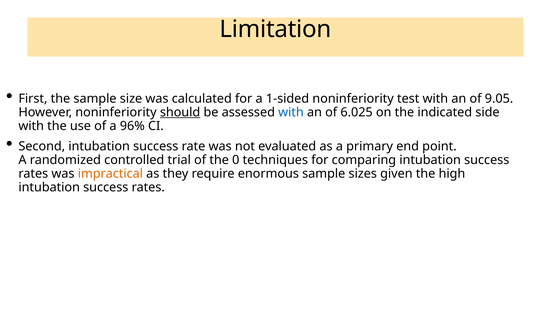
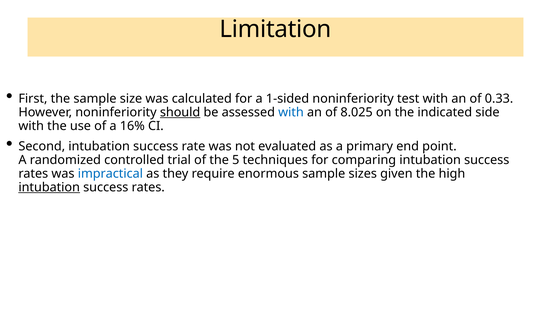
9.05: 9.05 -> 0.33
6.025: 6.025 -> 8.025
96%: 96% -> 16%
0: 0 -> 5
impractical colour: orange -> blue
intubation at (49, 187) underline: none -> present
